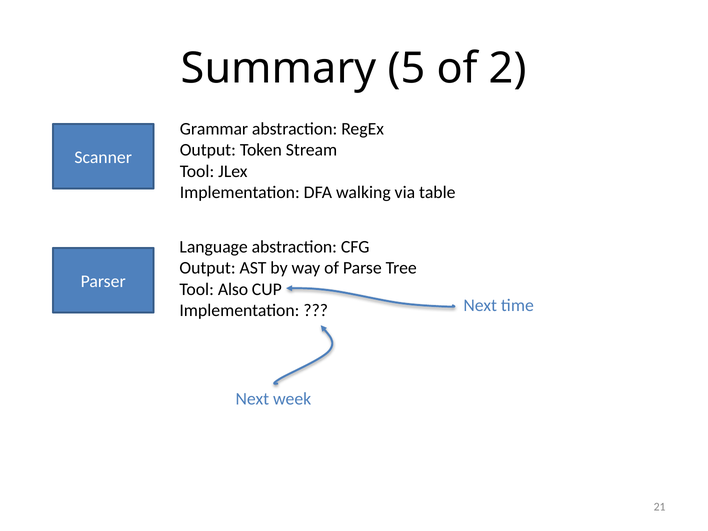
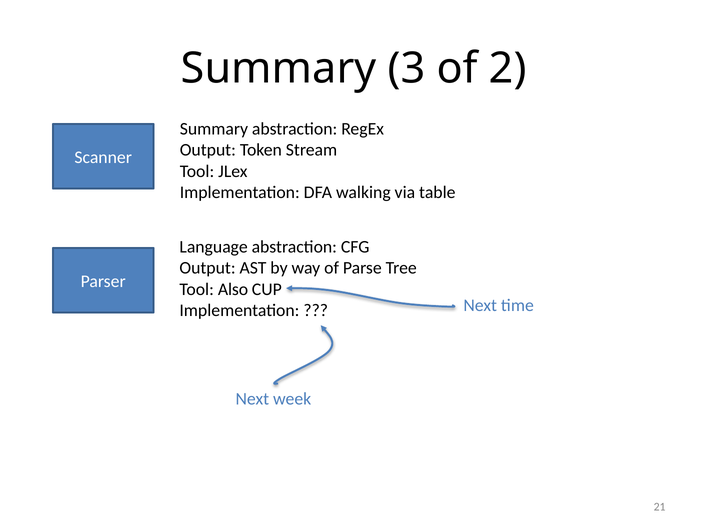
5: 5 -> 3
Grammar at (214, 129): Grammar -> Summary
